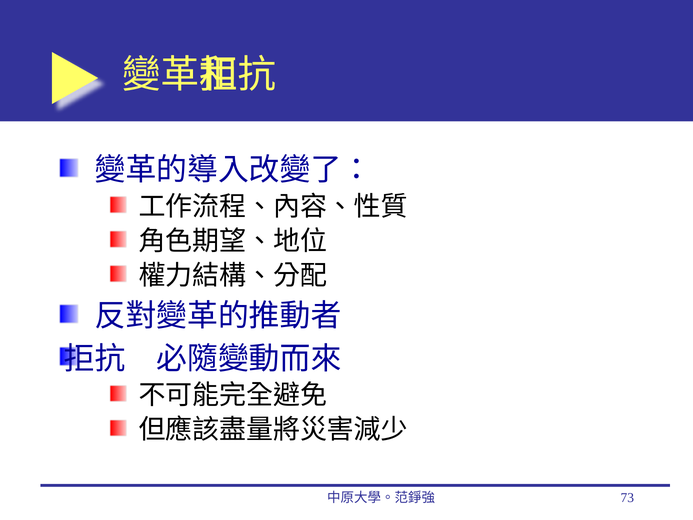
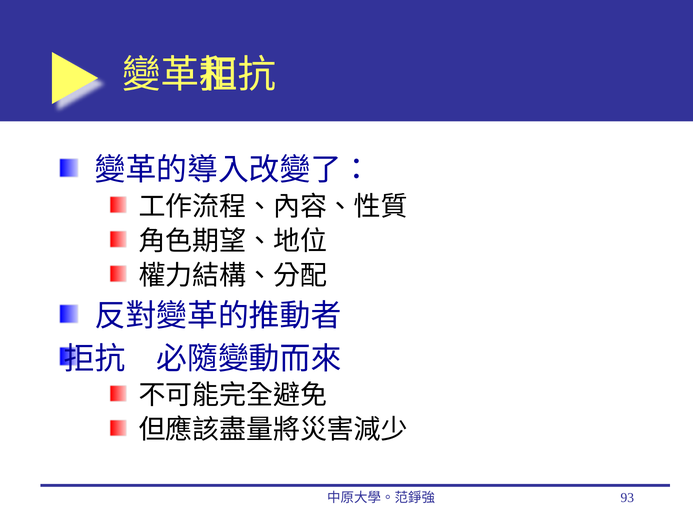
73: 73 -> 93
